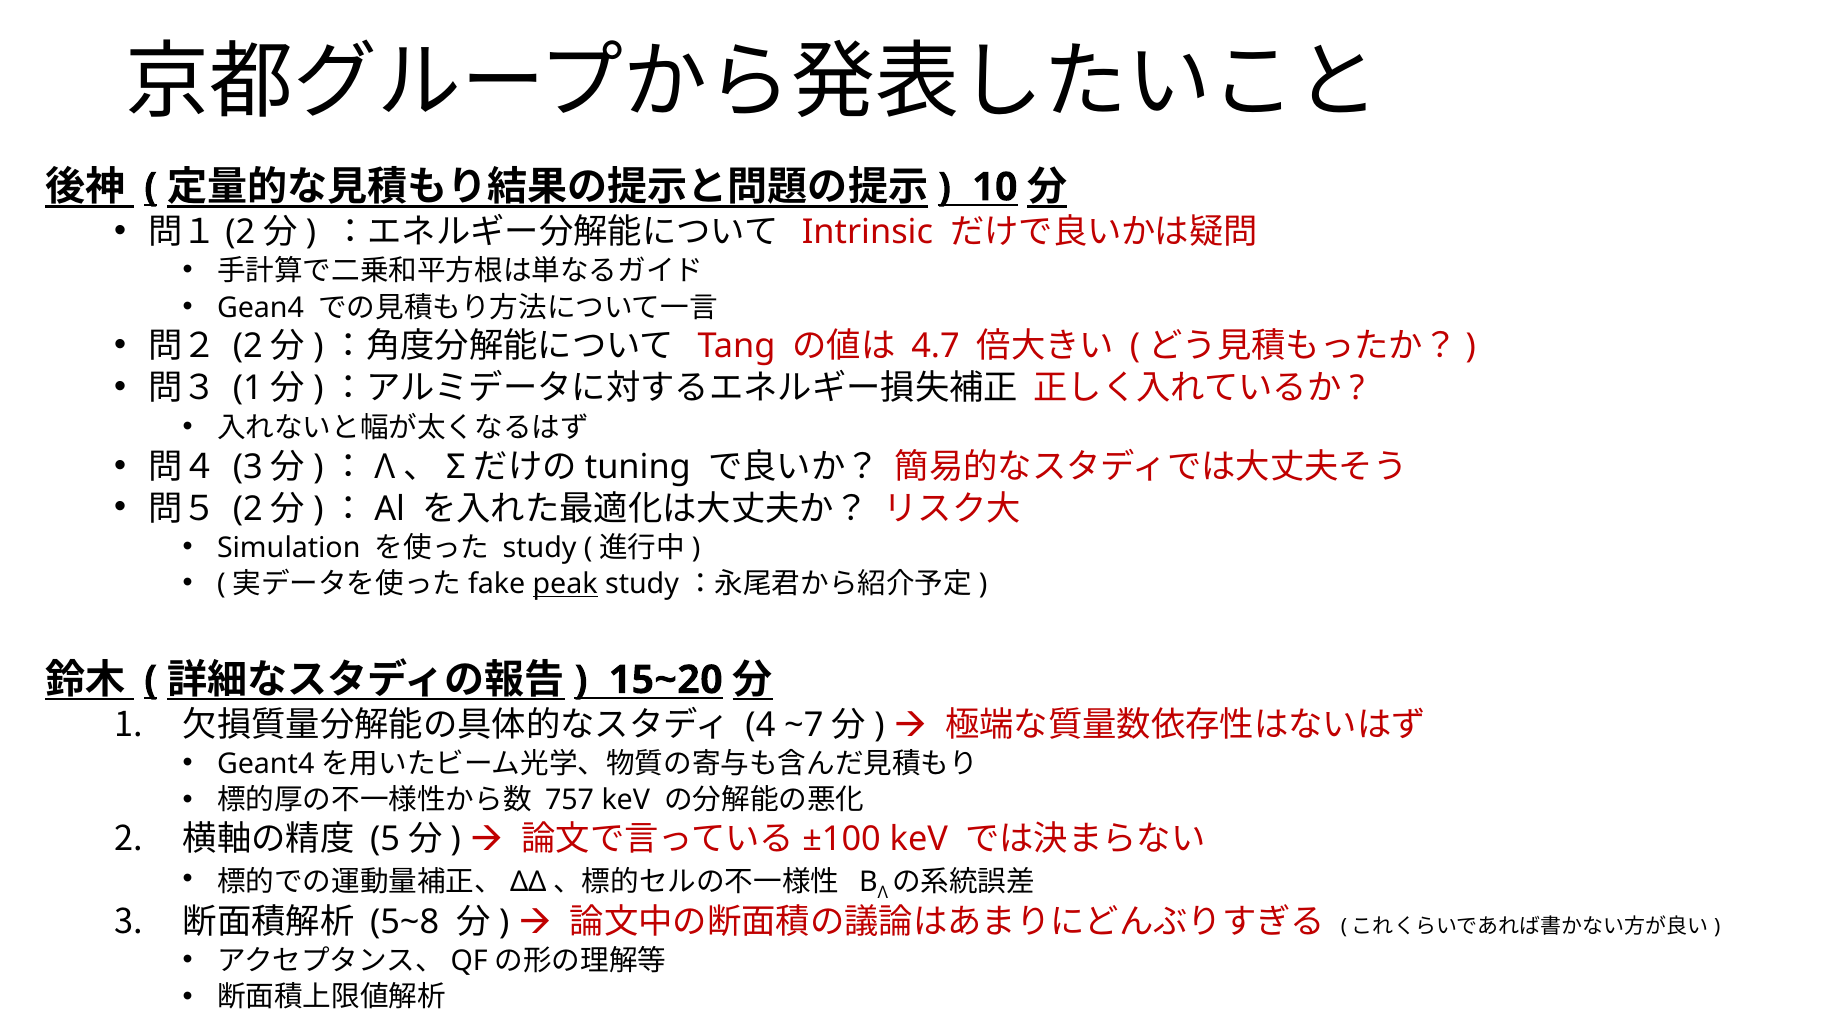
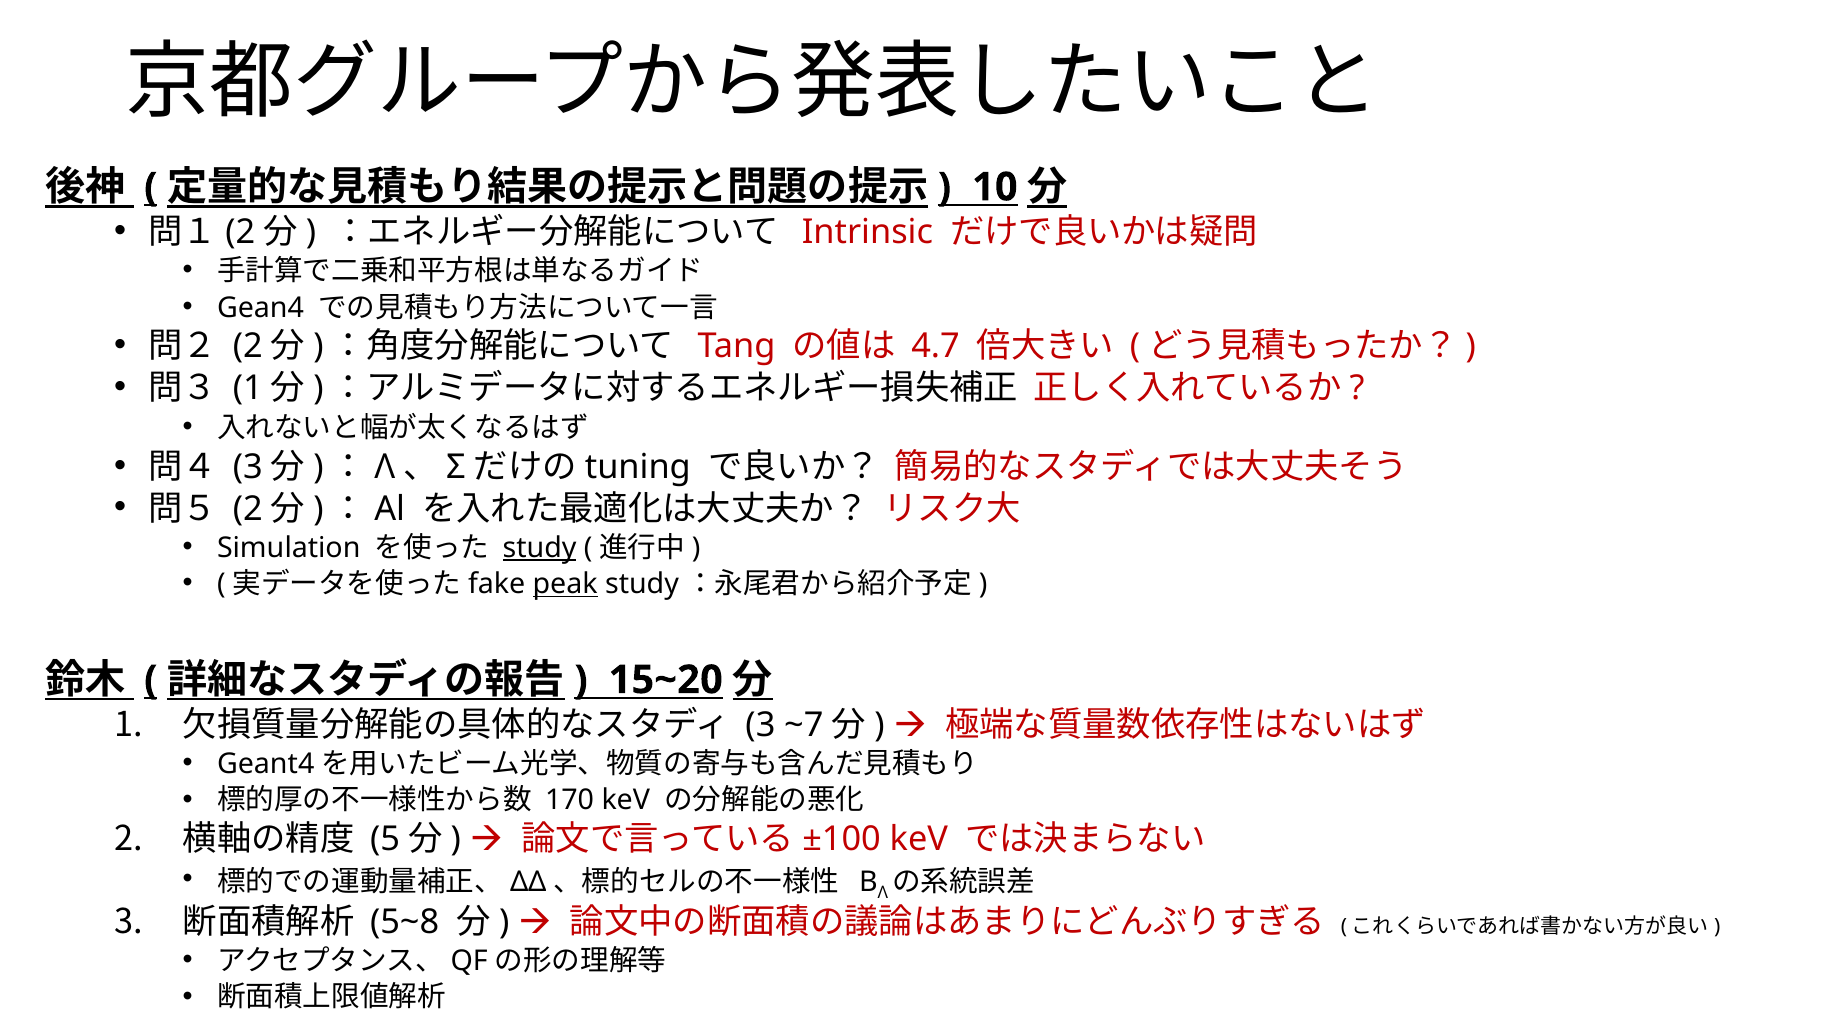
study at (540, 548) underline: none -> present
4 at (760, 725): 4 -> 3
757: 757 -> 170
